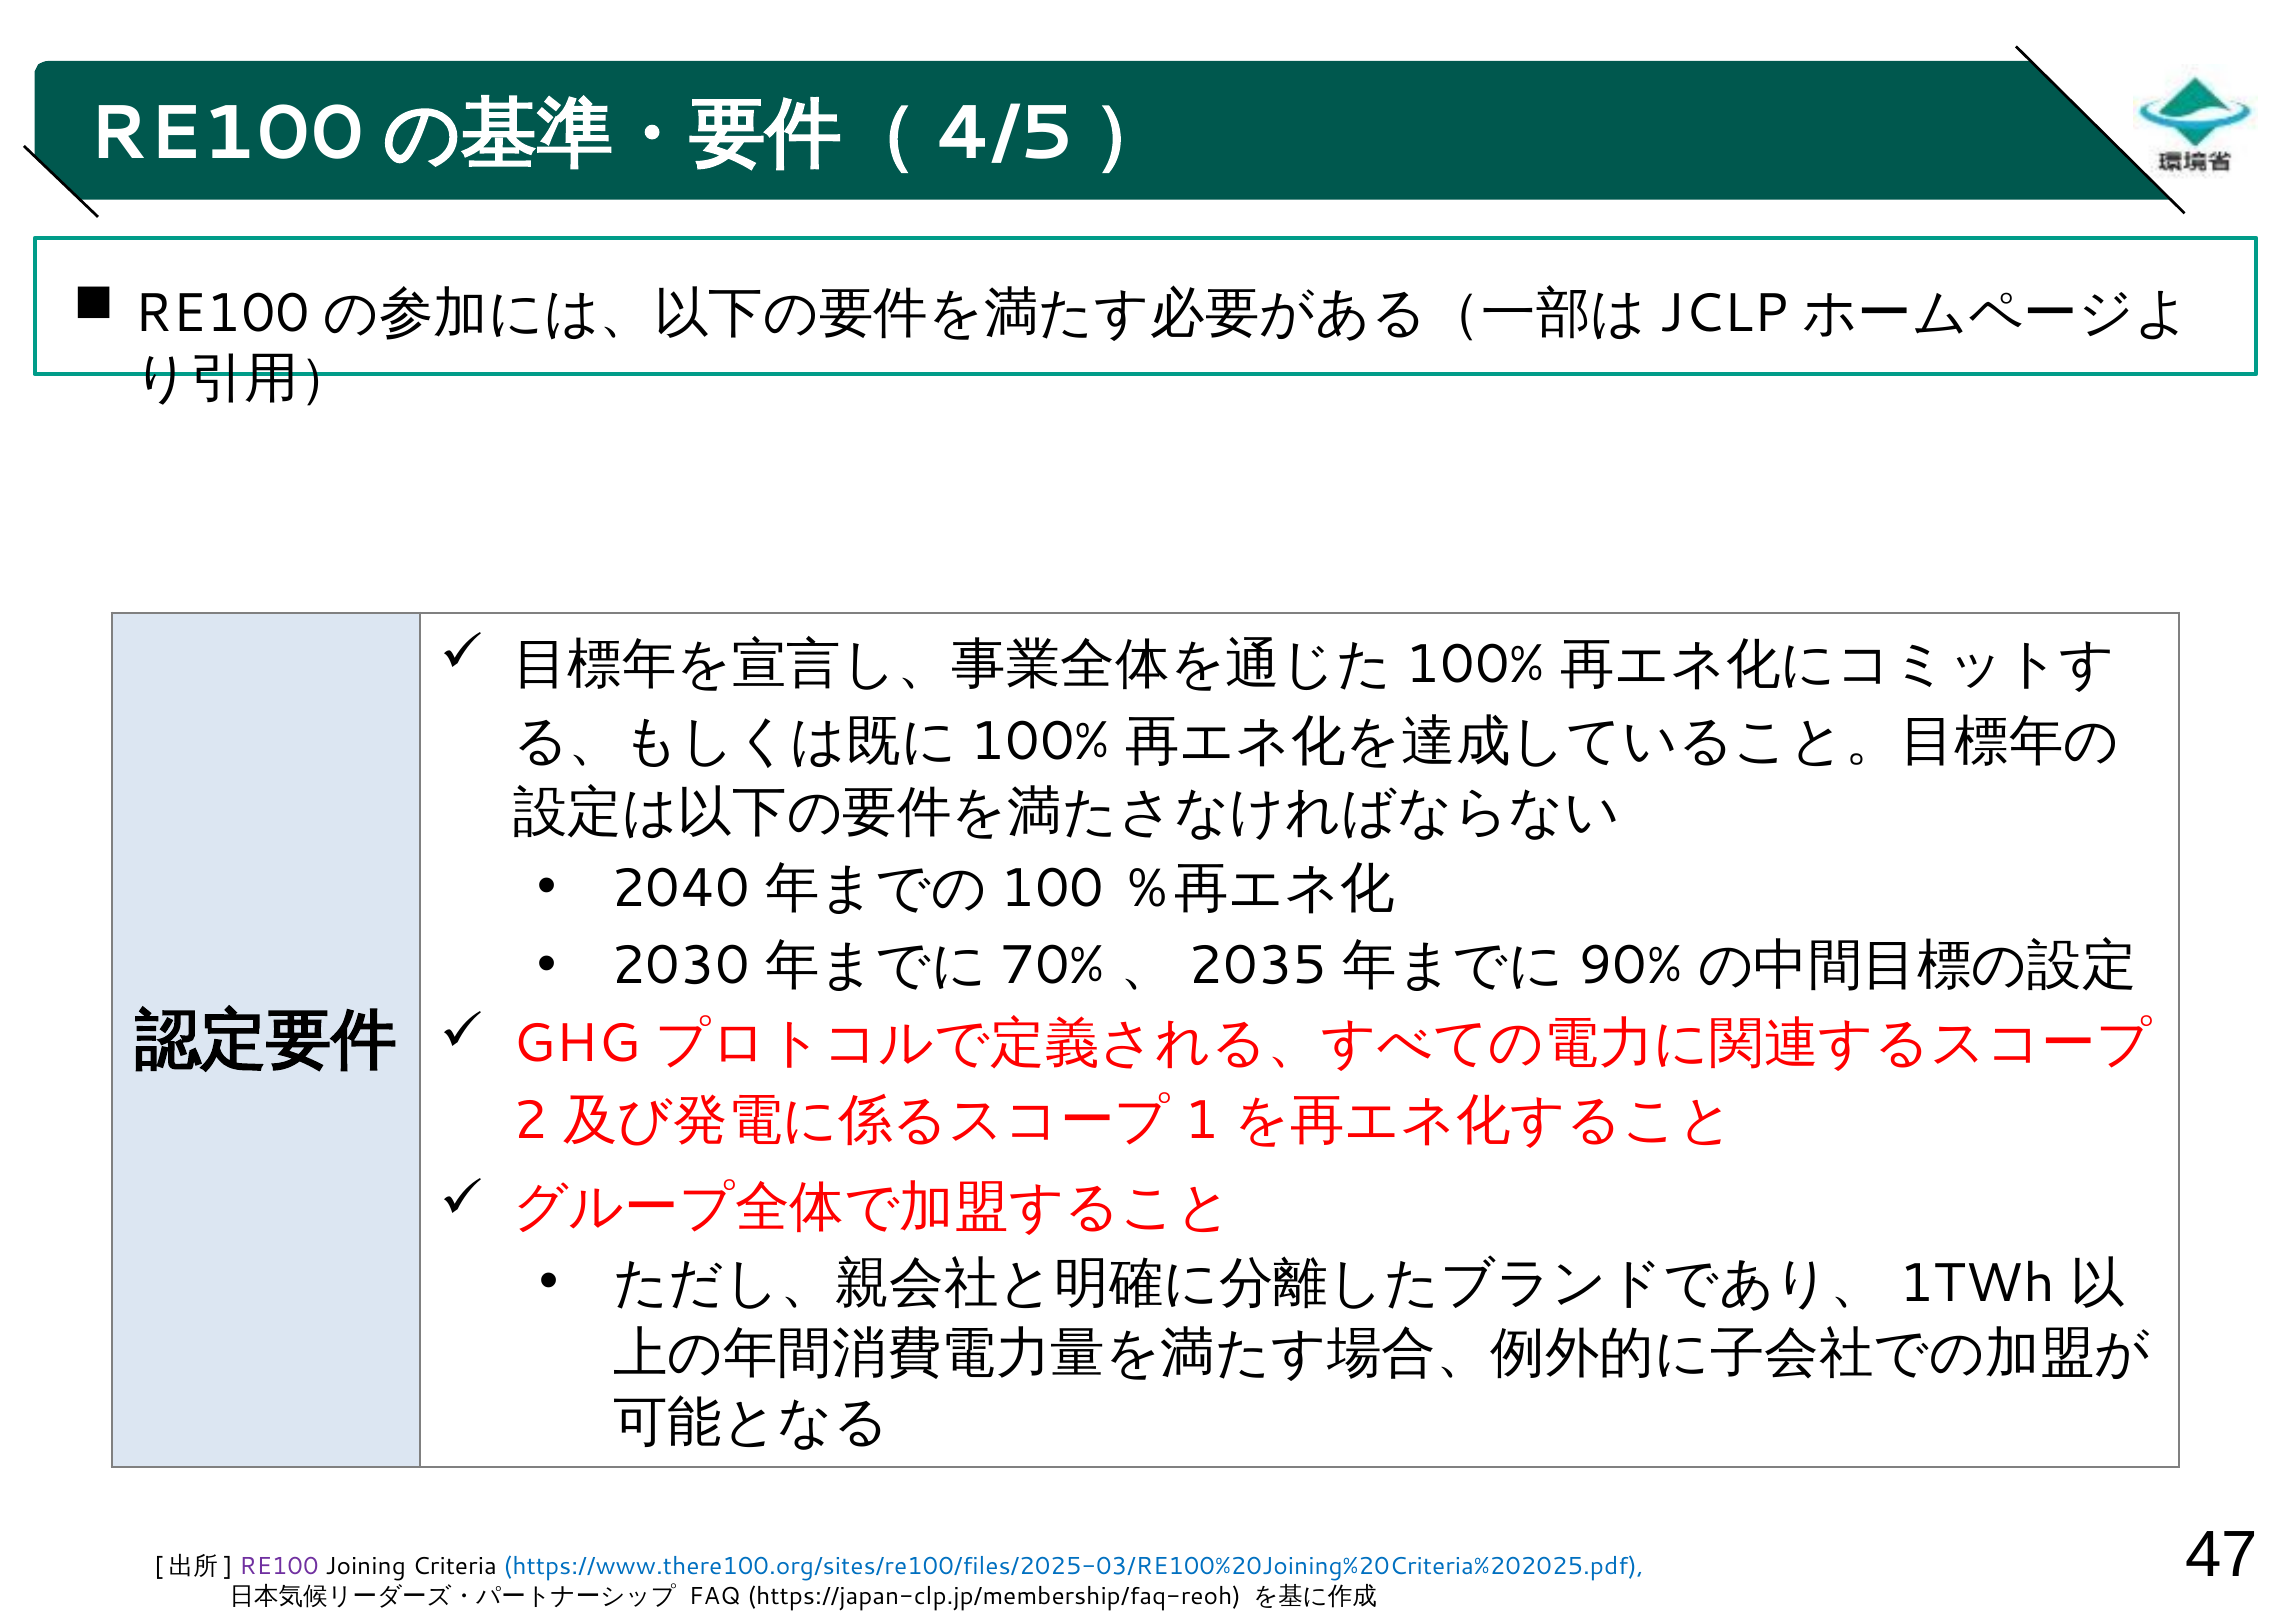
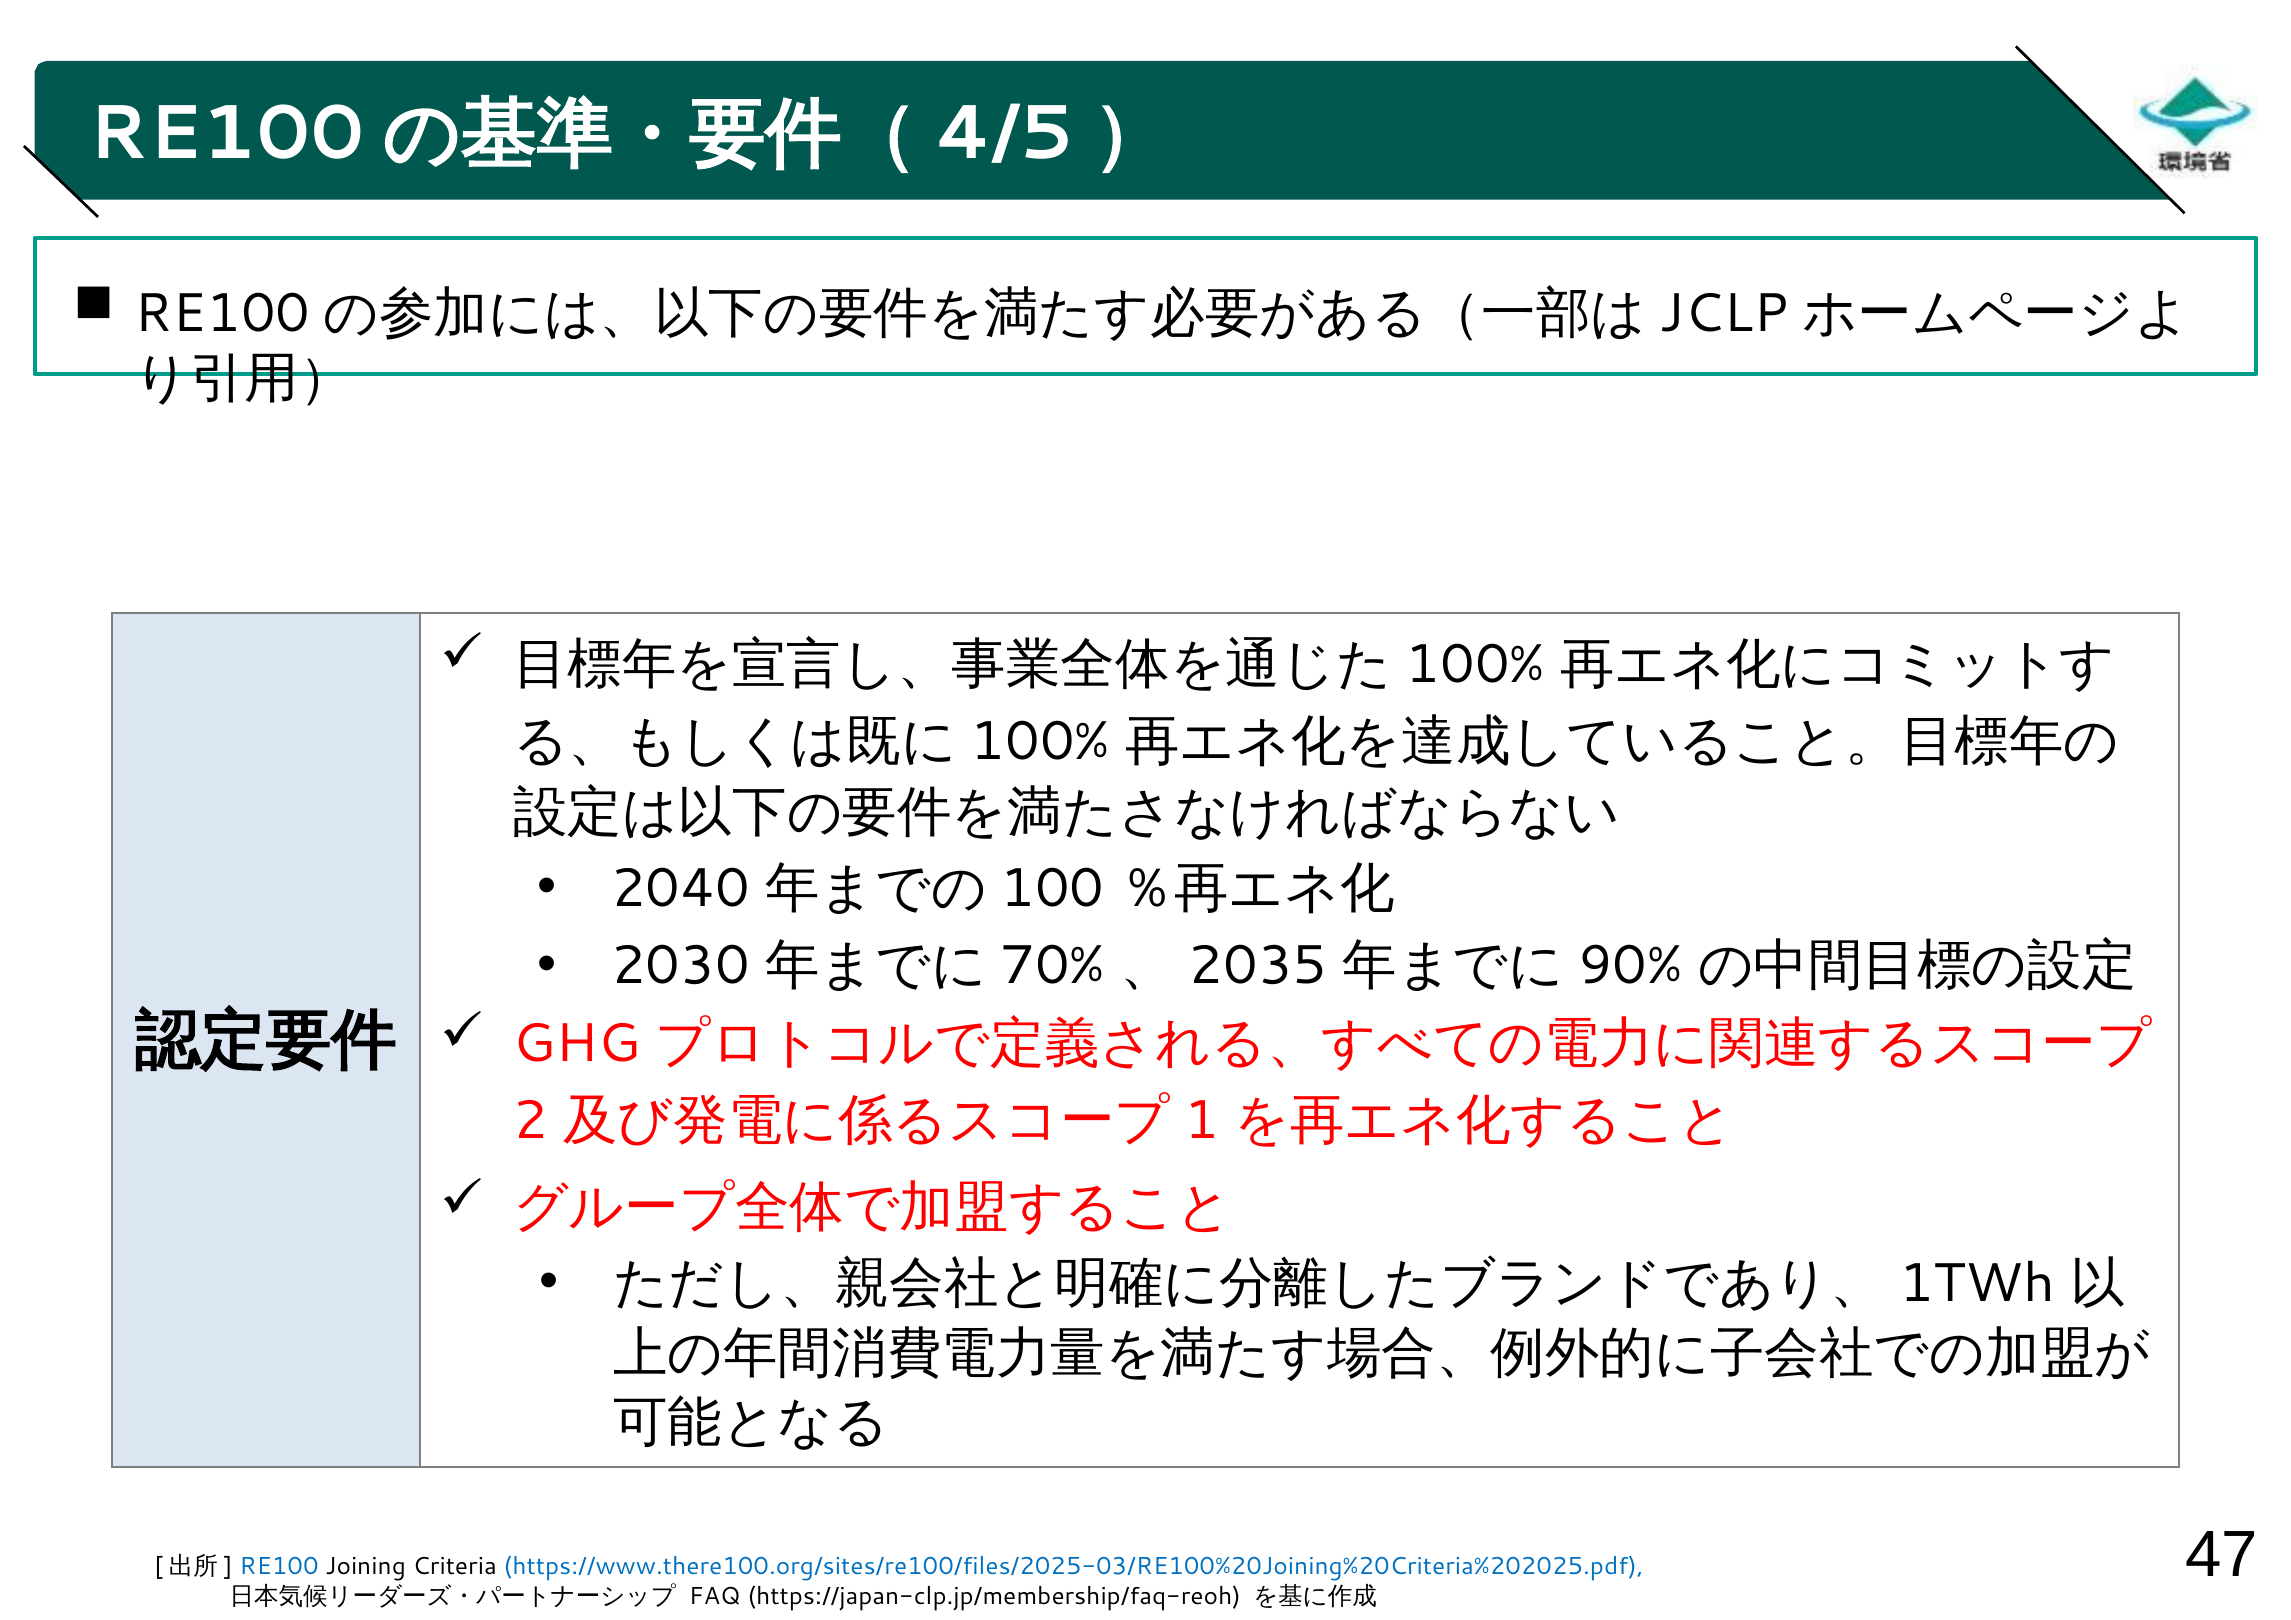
RE100 colour: purple -> blue
